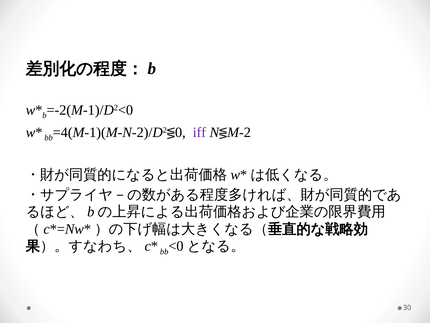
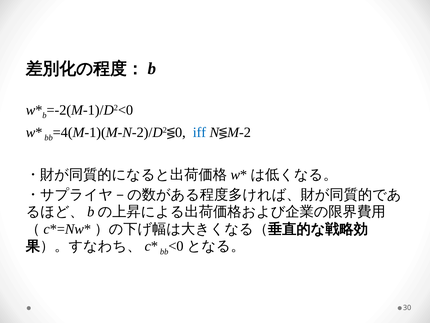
iff colour: purple -> blue
